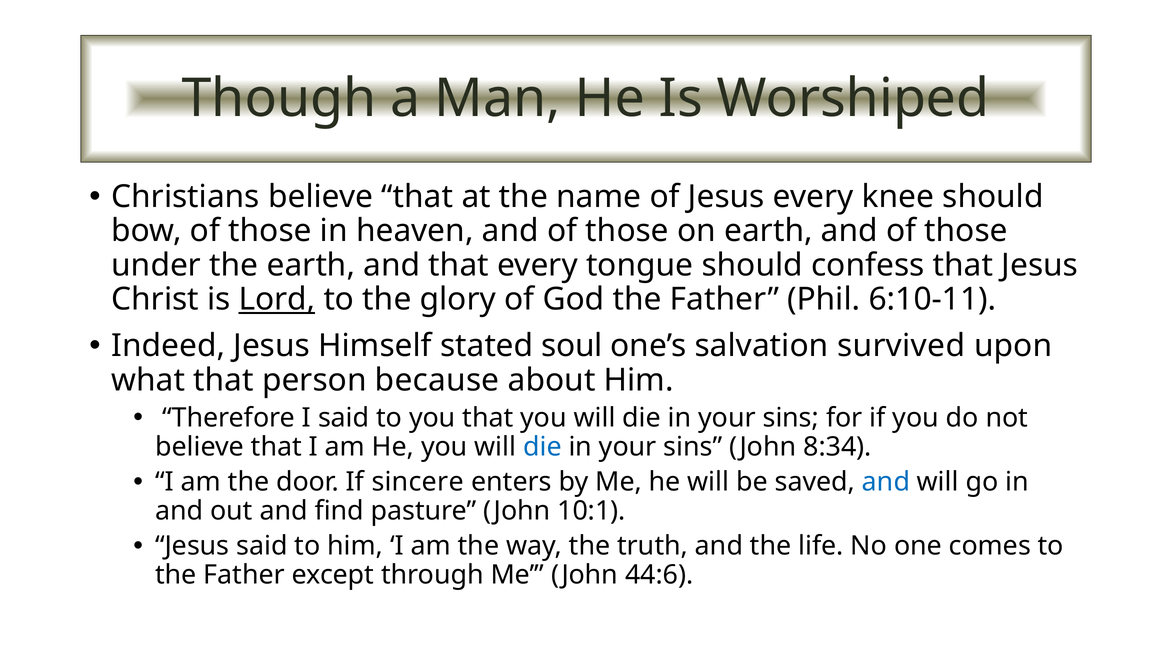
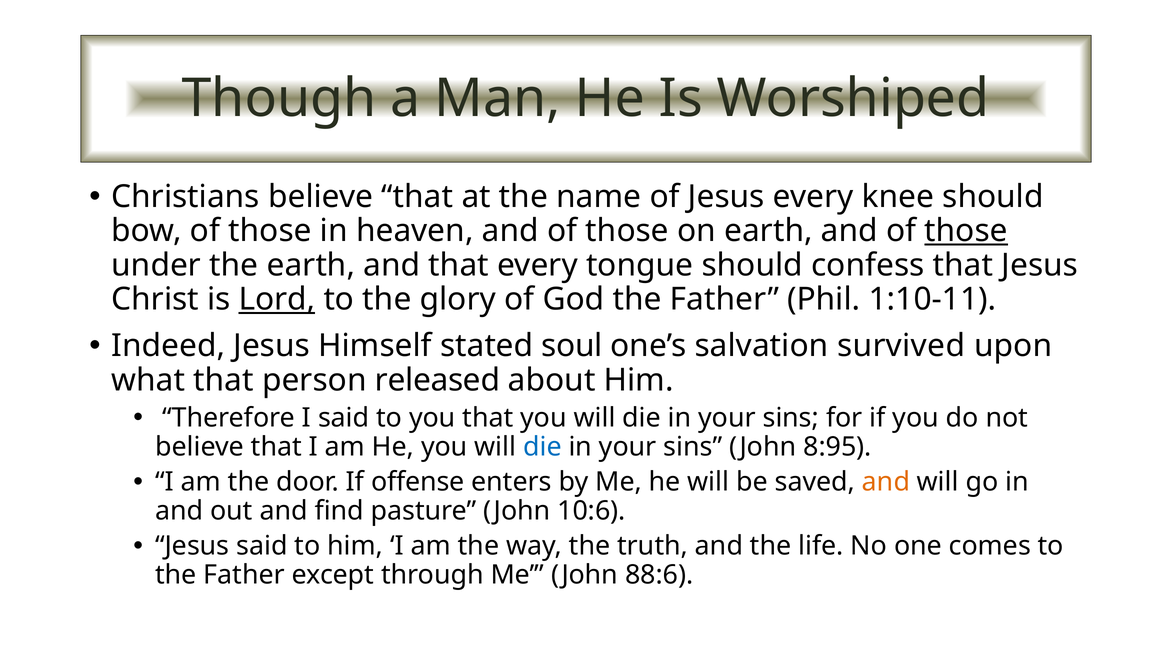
those at (966, 231) underline: none -> present
6:10-11: 6:10-11 -> 1:10-11
because: because -> released
8:34: 8:34 -> 8:95
sincere: sincere -> offense
and at (886, 482) colour: blue -> orange
10:1: 10:1 -> 10:6
44:6: 44:6 -> 88:6
